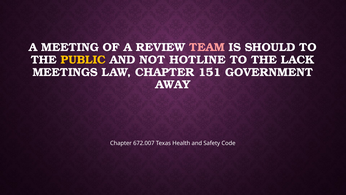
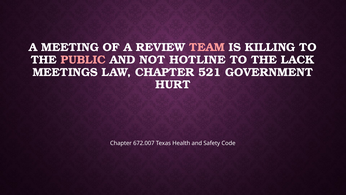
SHOULD: SHOULD -> KILLING
PUBLIC colour: yellow -> pink
151: 151 -> 521
AWAY: AWAY -> HURT
